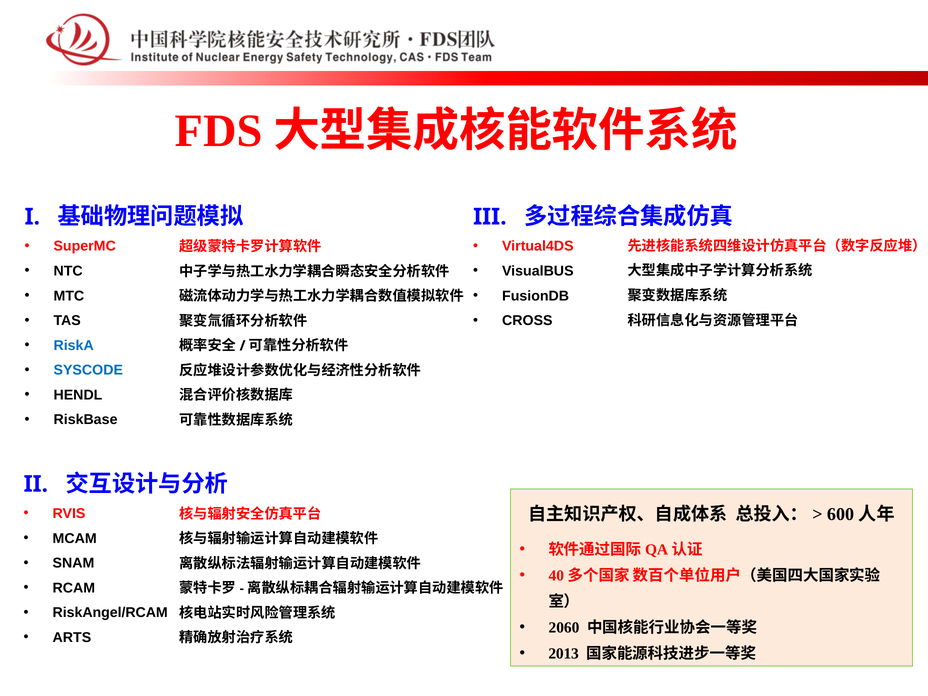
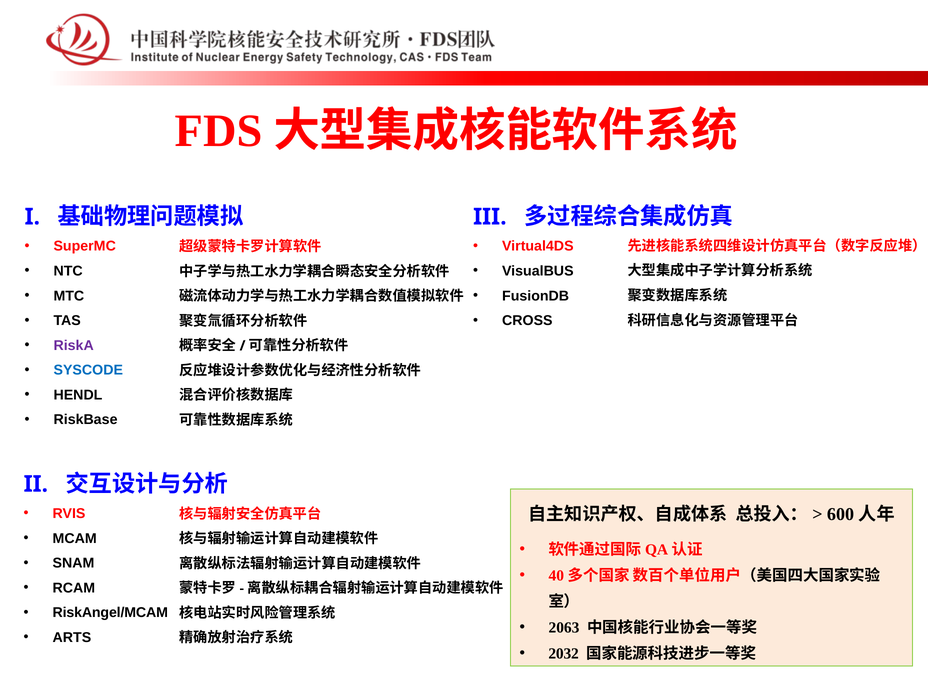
RiskA colour: blue -> purple
RiskAngel/RCAM: RiskAngel/RCAM -> RiskAngel/MCAM
2060: 2060 -> 2063
2013: 2013 -> 2032
